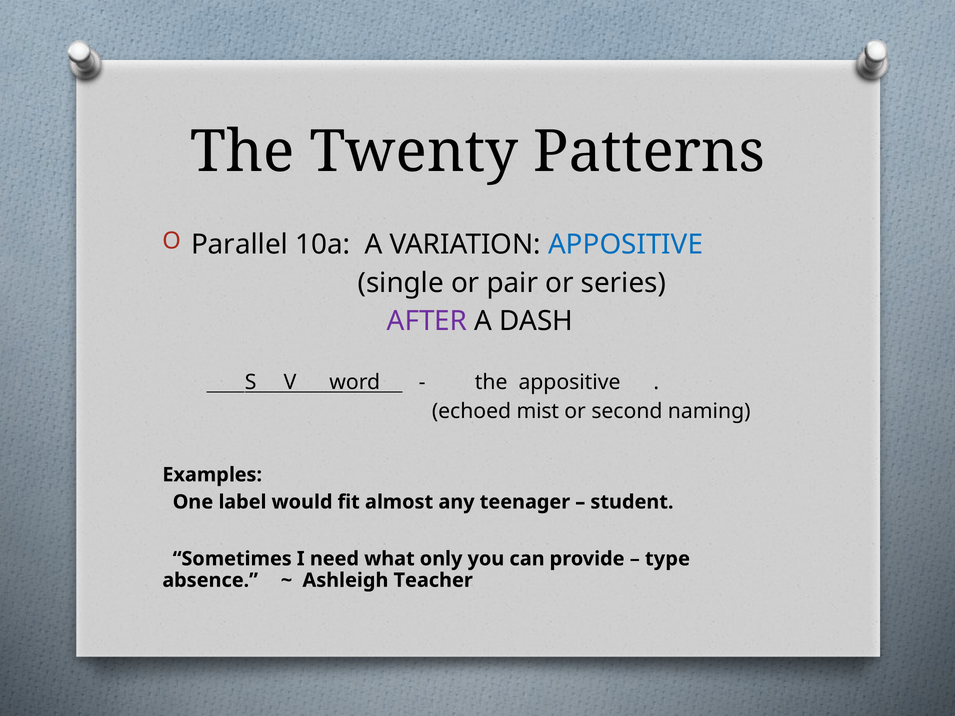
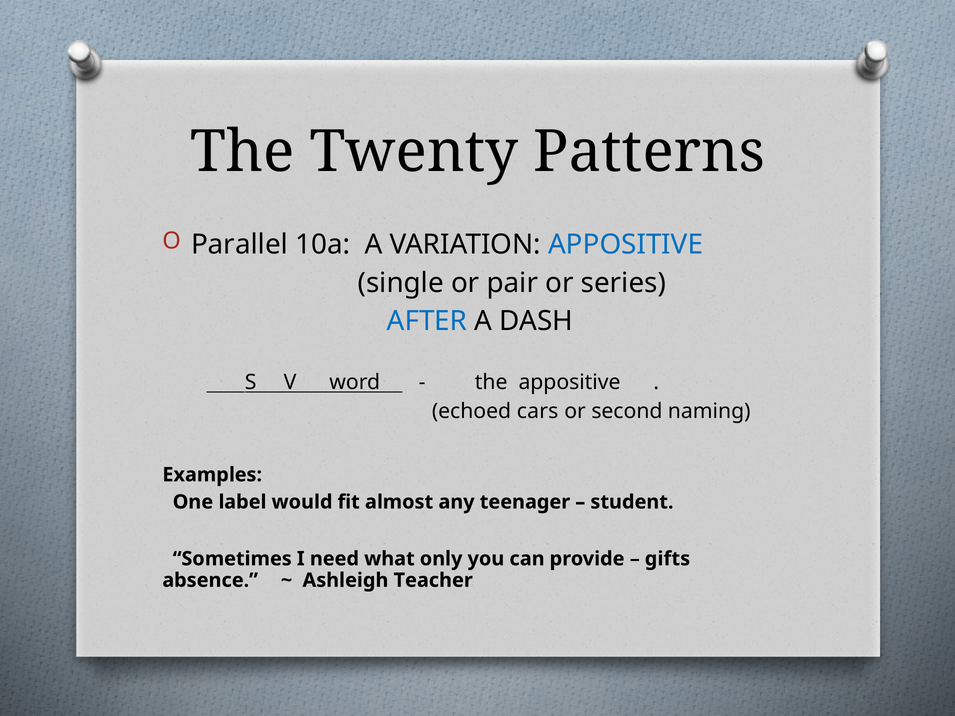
AFTER colour: purple -> blue
mist: mist -> cars
type: type -> gifts
